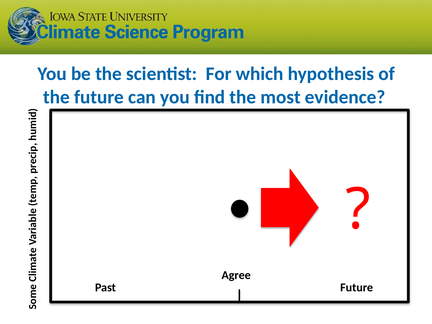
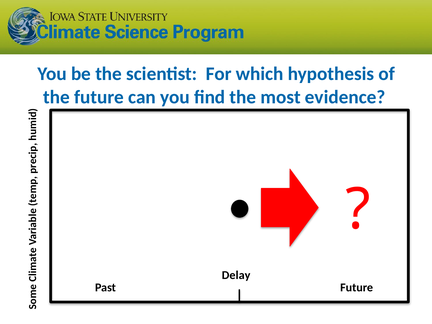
Agree: Agree -> Delay
